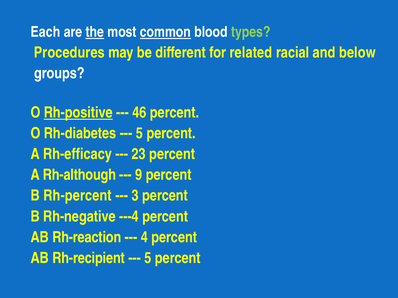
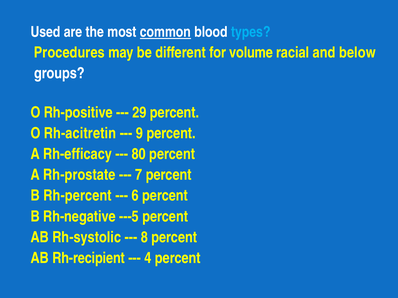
Each: Each -> Used
the underline: present -> none
types colour: light green -> light blue
related: related -> volume
Rh-positive underline: present -> none
46: 46 -> 29
Rh-diabetes: Rh-diabetes -> Rh-acitretin
5 at (139, 134): 5 -> 9
23: 23 -> 80
Rh-although: Rh-although -> Rh-prostate
9: 9 -> 7
3 at (135, 196): 3 -> 6
---4: ---4 -> ---5
Rh-reaction: Rh-reaction -> Rh-systolic
4 at (144, 238): 4 -> 8
5 at (148, 258): 5 -> 4
